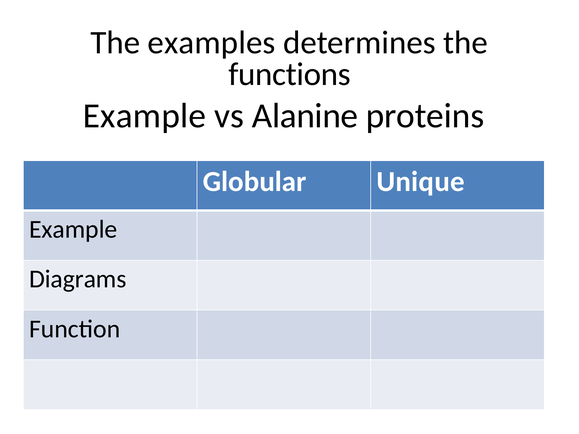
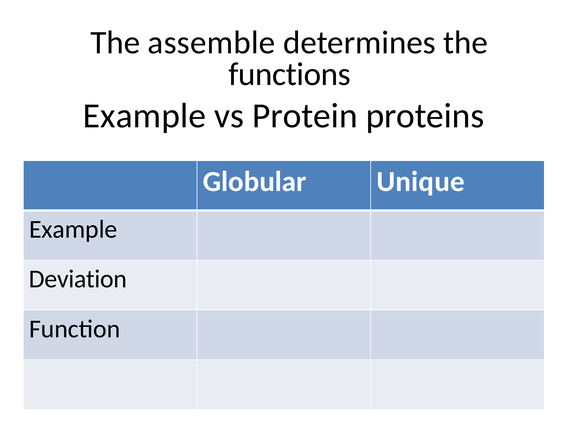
examples: examples -> assemble
Alanine: Alanine -> Protein
Diagrams: Diagrams -> Deviation
